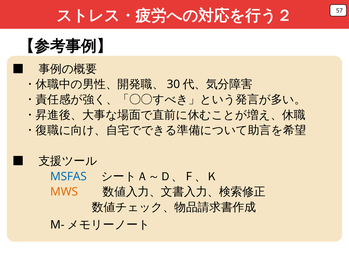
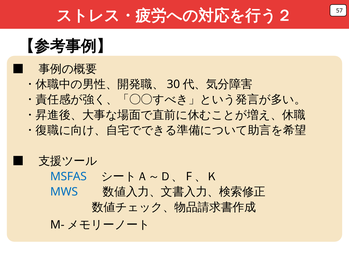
MWS colour: orange -> blue
